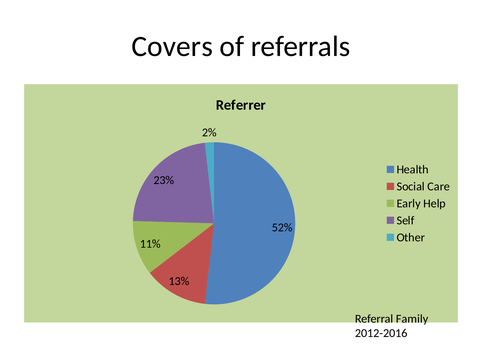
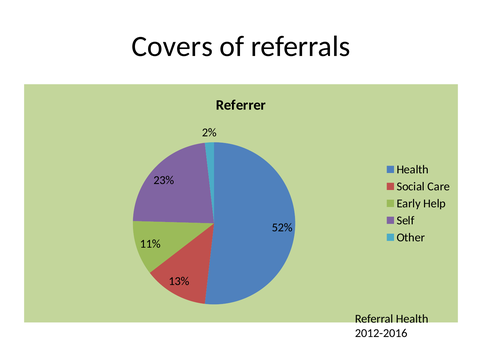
Referral Family: Family -> Health
